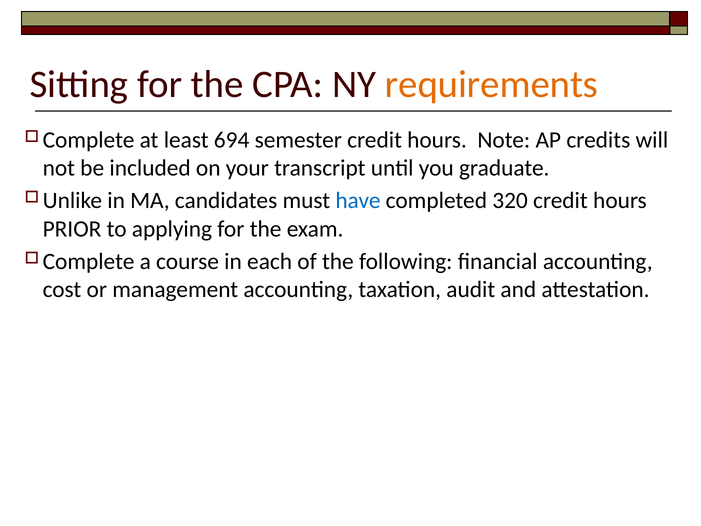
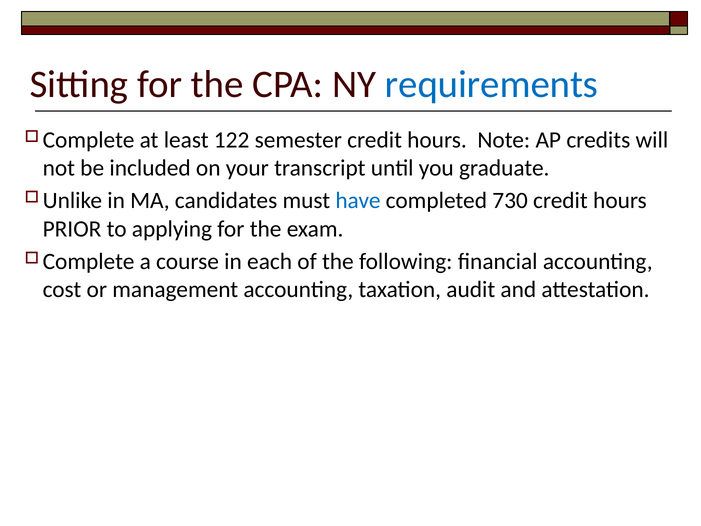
requirements colour: orange -> blue
694: 694 -> 122
320: 320 -> 730
